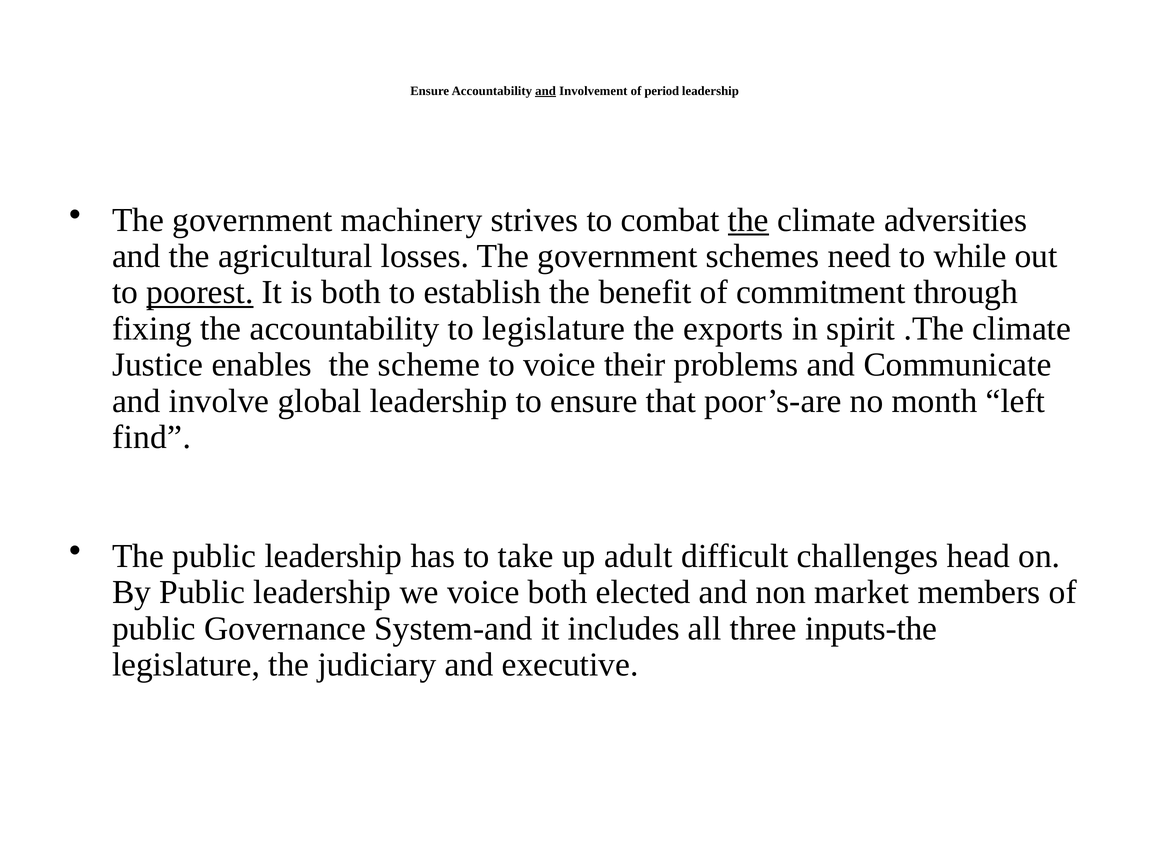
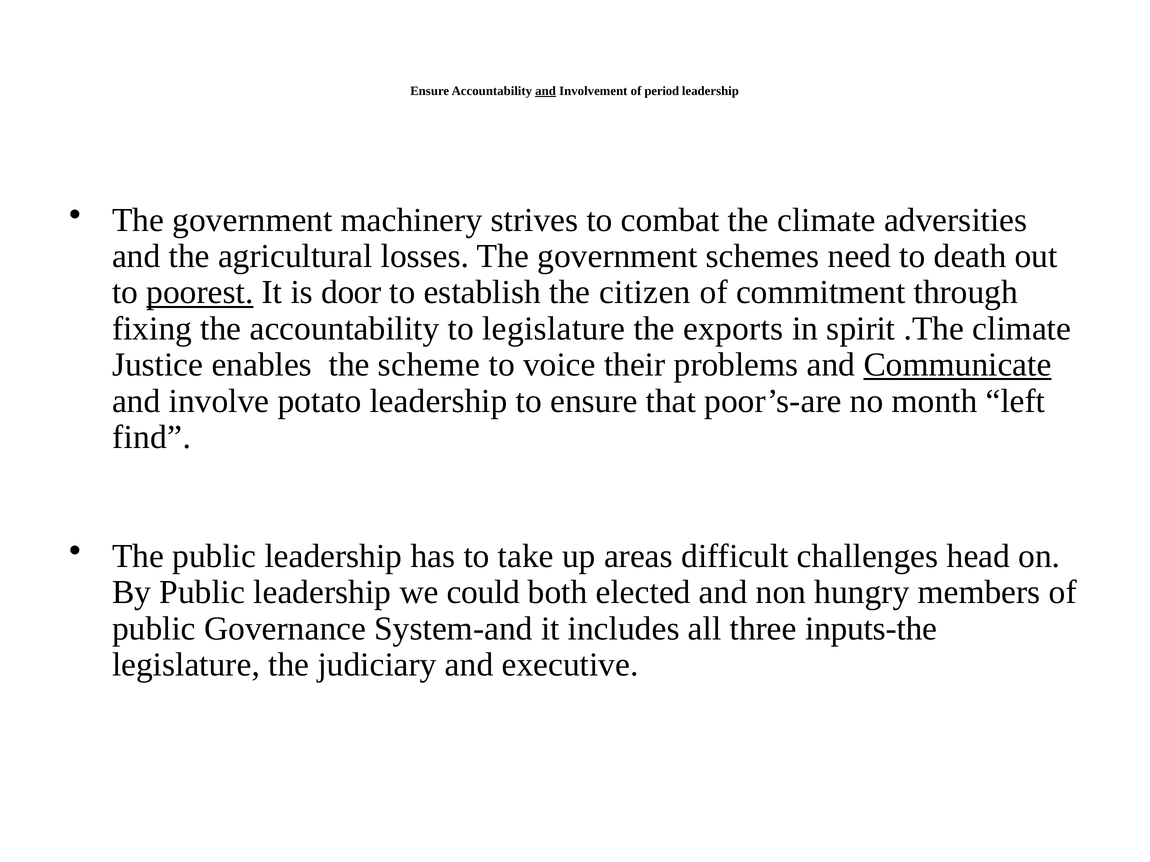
the at (748, 220) underline: present -> none
while: while -> death
is both: both -> door
benefit: benefit -> citizen
Communicate underline: none -> present
global: global -> potato
adult: adult -> areas
we voice: voice -> could
market: market -> hungry
